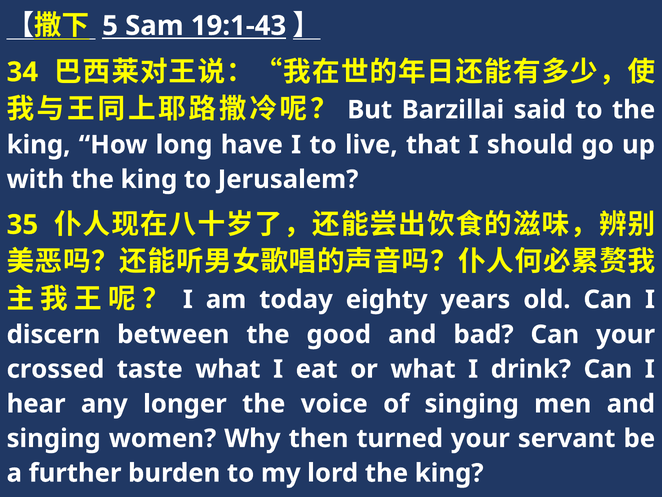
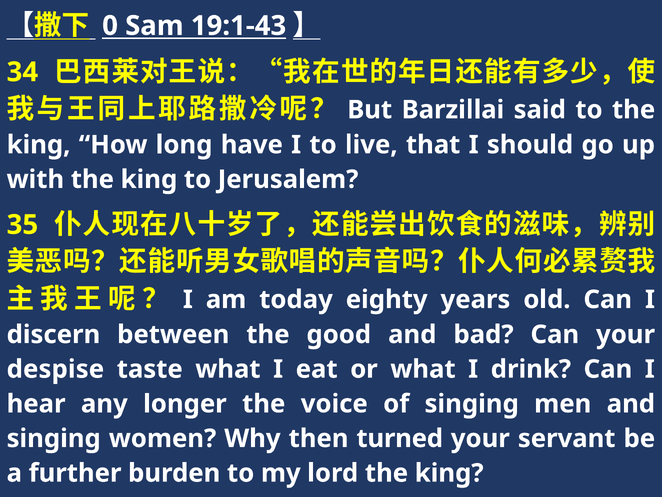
5: 5 -> 0
crossed: crossed -> despise
